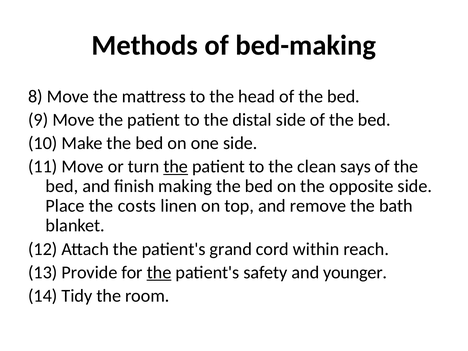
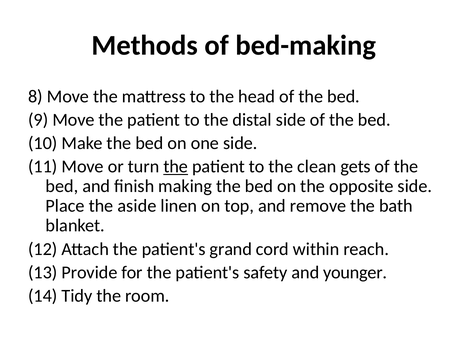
says: says -> gets
costs: costs -> aside
the at (159, 272) underline: present -> none
